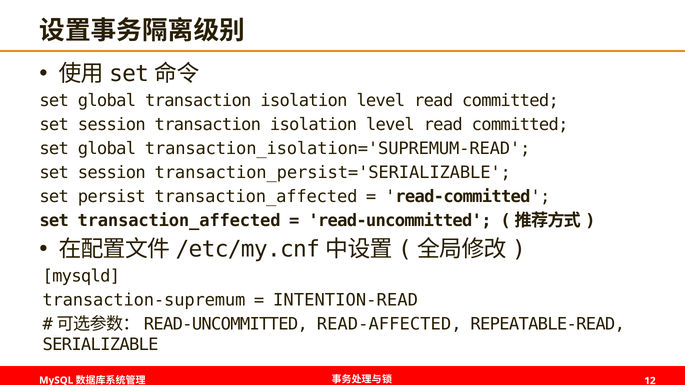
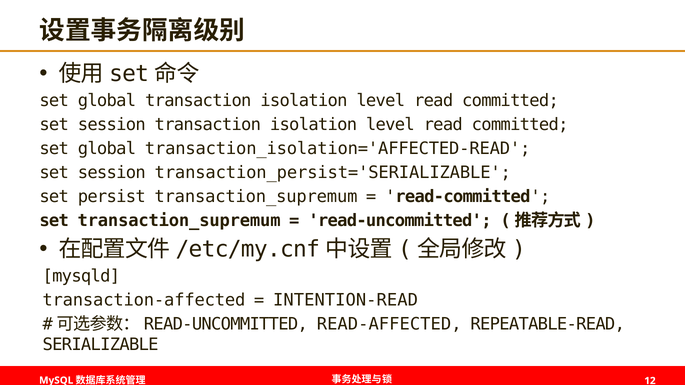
transaction_isolation='SUPREMUM-READ: transaction_isolation='SUPREMUM-READ -> transaction_isolation='AFFECTED-READ
persist transaction_affected: transaction_affected -> transaction_supremum
set transaction_affected: transaction_affected -> transaction_supremum
transaction-supremum: transaction-supremum -> transaction-affected
